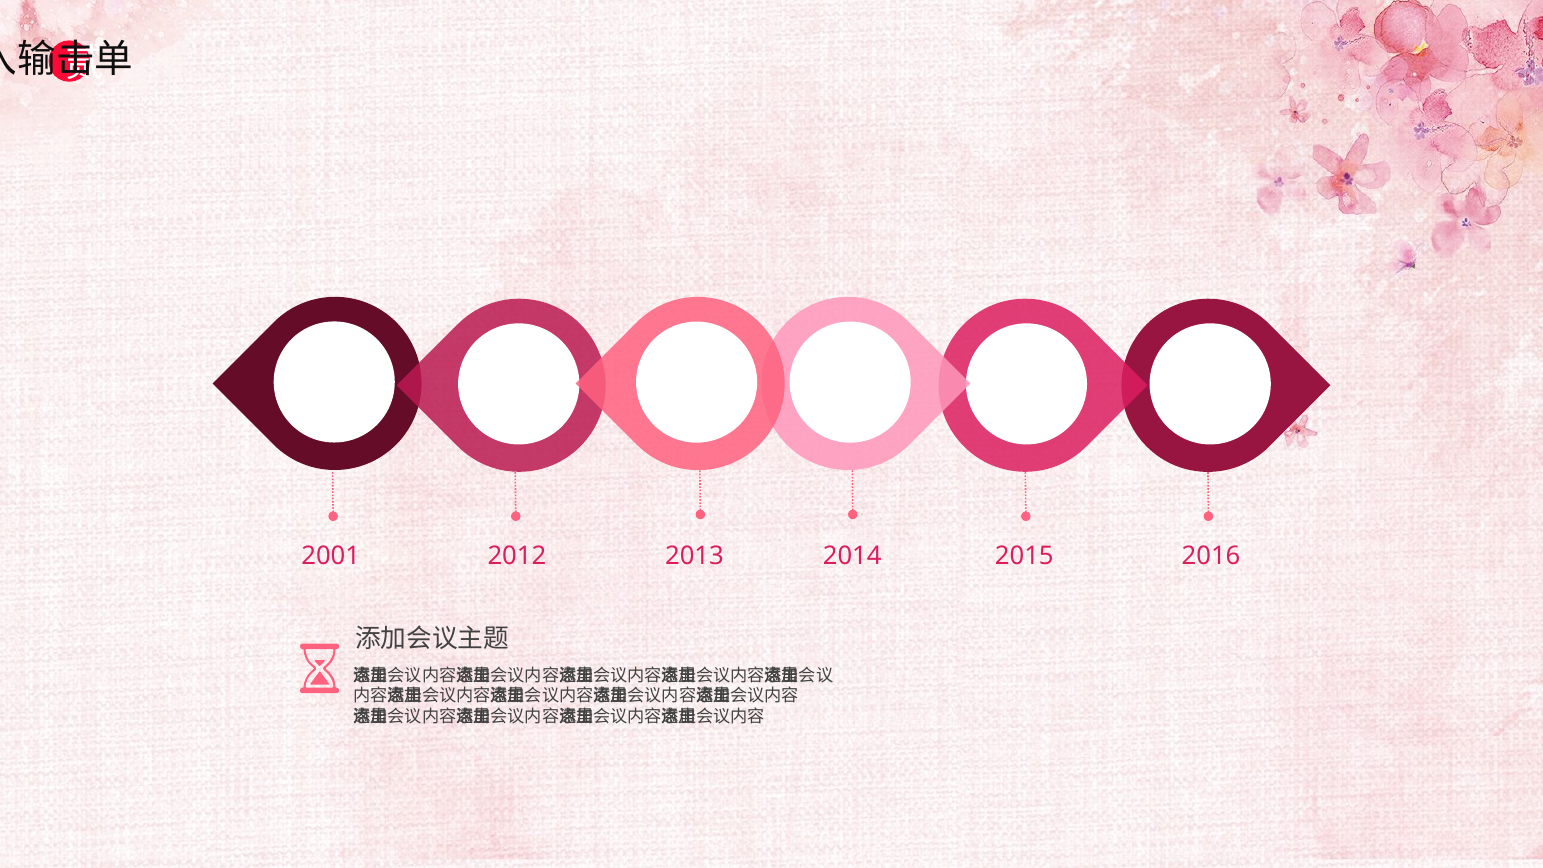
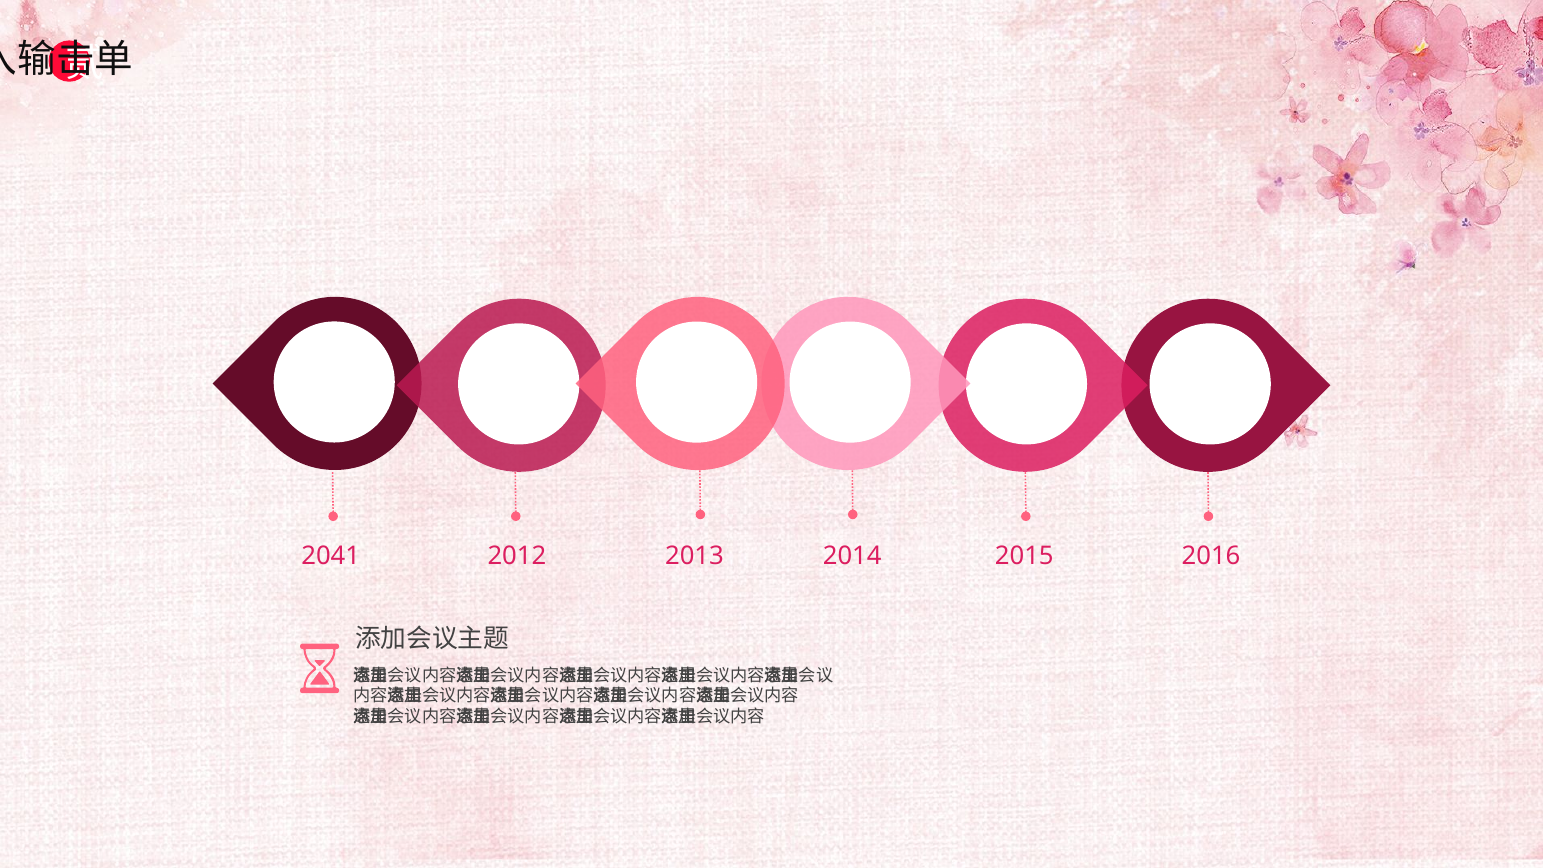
2001: 2001 -> 2041
